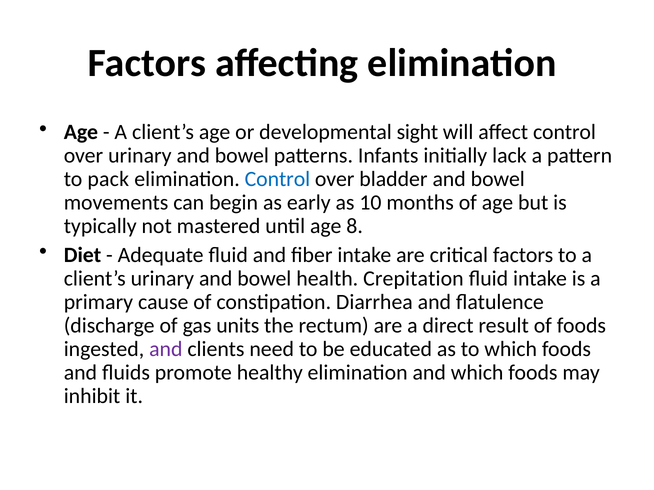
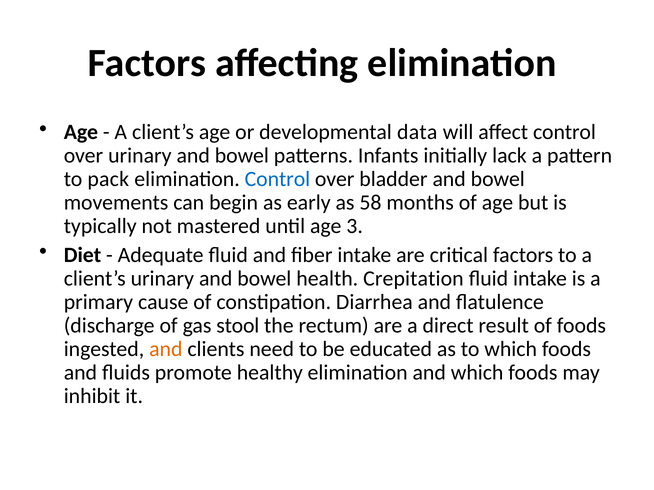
sight: sight -> data
10: 10 -> 58
8: 8 -> 3
units: units -> stool
and at (166, 349) colour: purple -> orange
